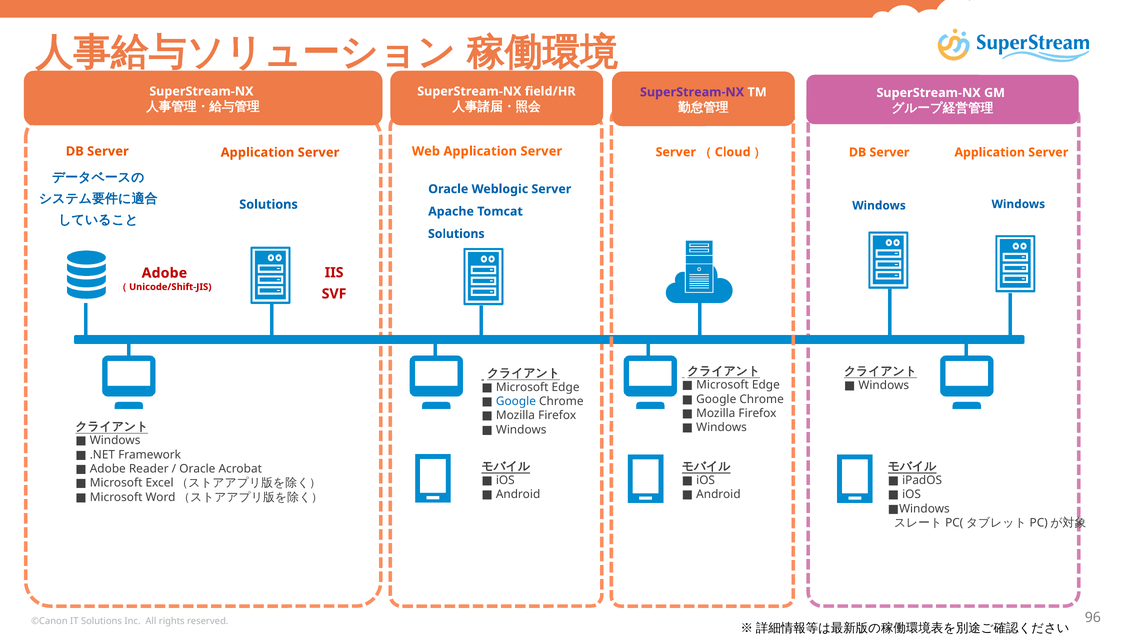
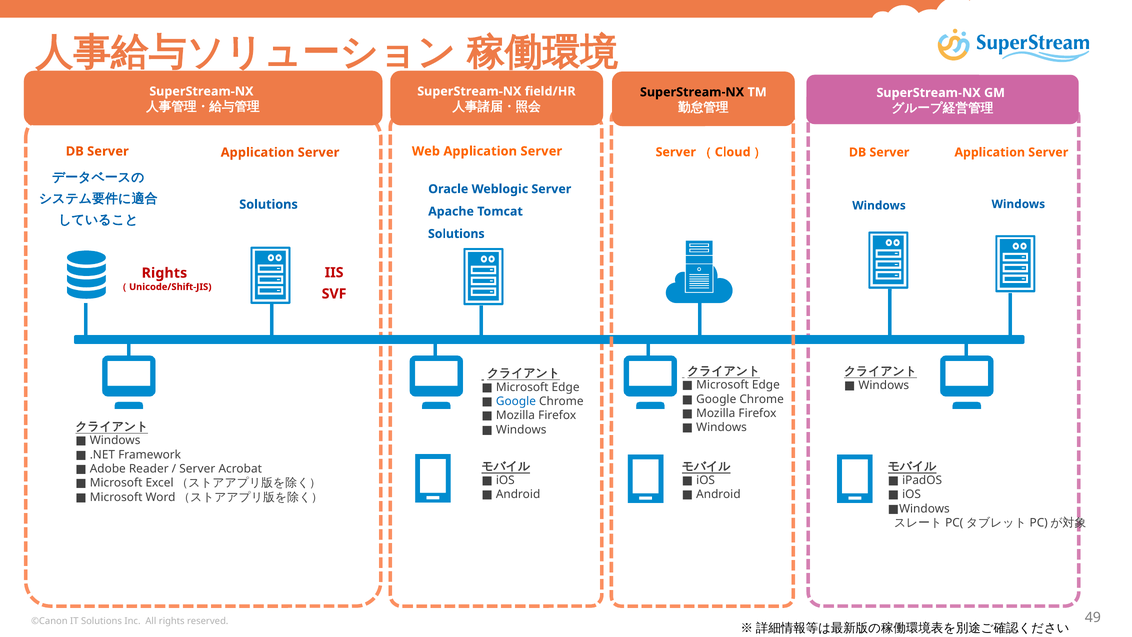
SuperStream-NX at (692, 92) colour: purple -> black
Adobe at (164, 273): Adobe -> Rights
Oracle at (197, 469): Oracle -> Server
96: 96 -> 49
